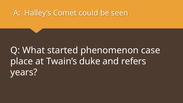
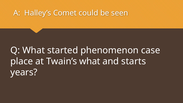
Twain’s duke: duke -> what
refers: refers -> starts
